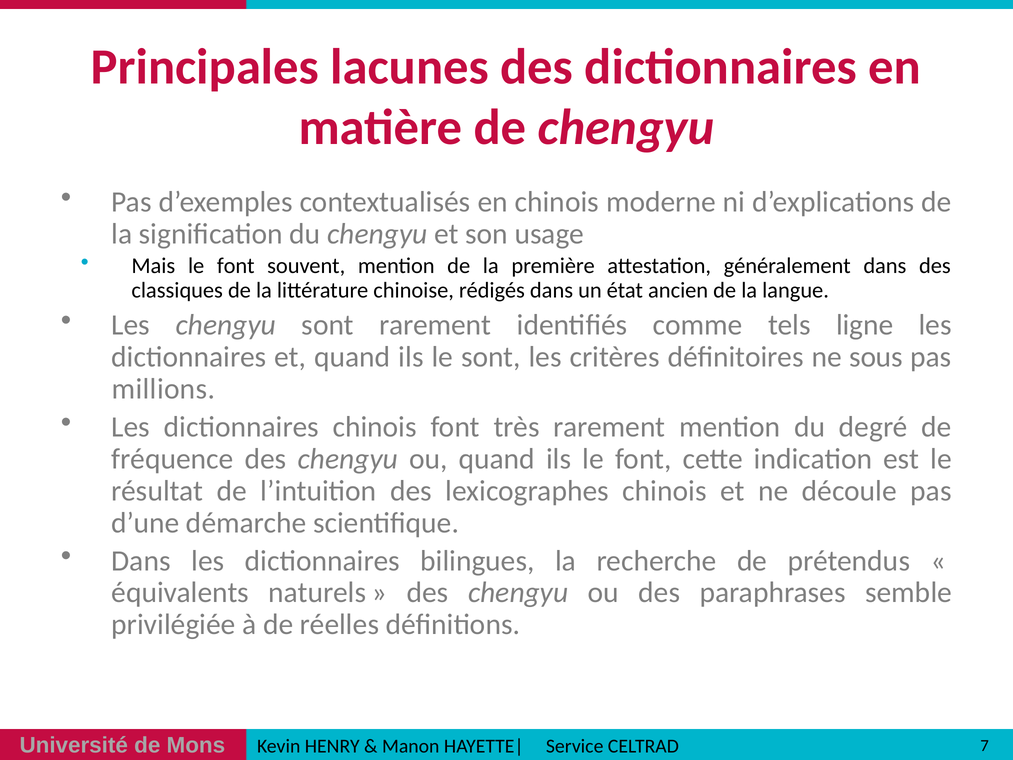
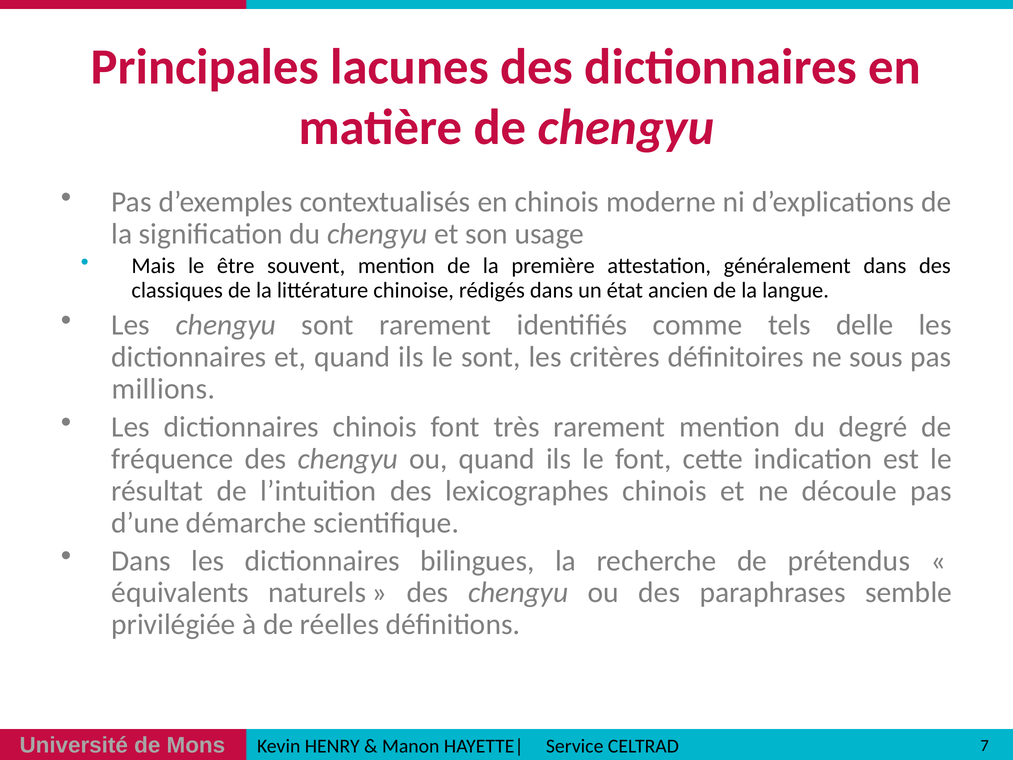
Mais le font: font -> être
ligne: ligne -> delle
